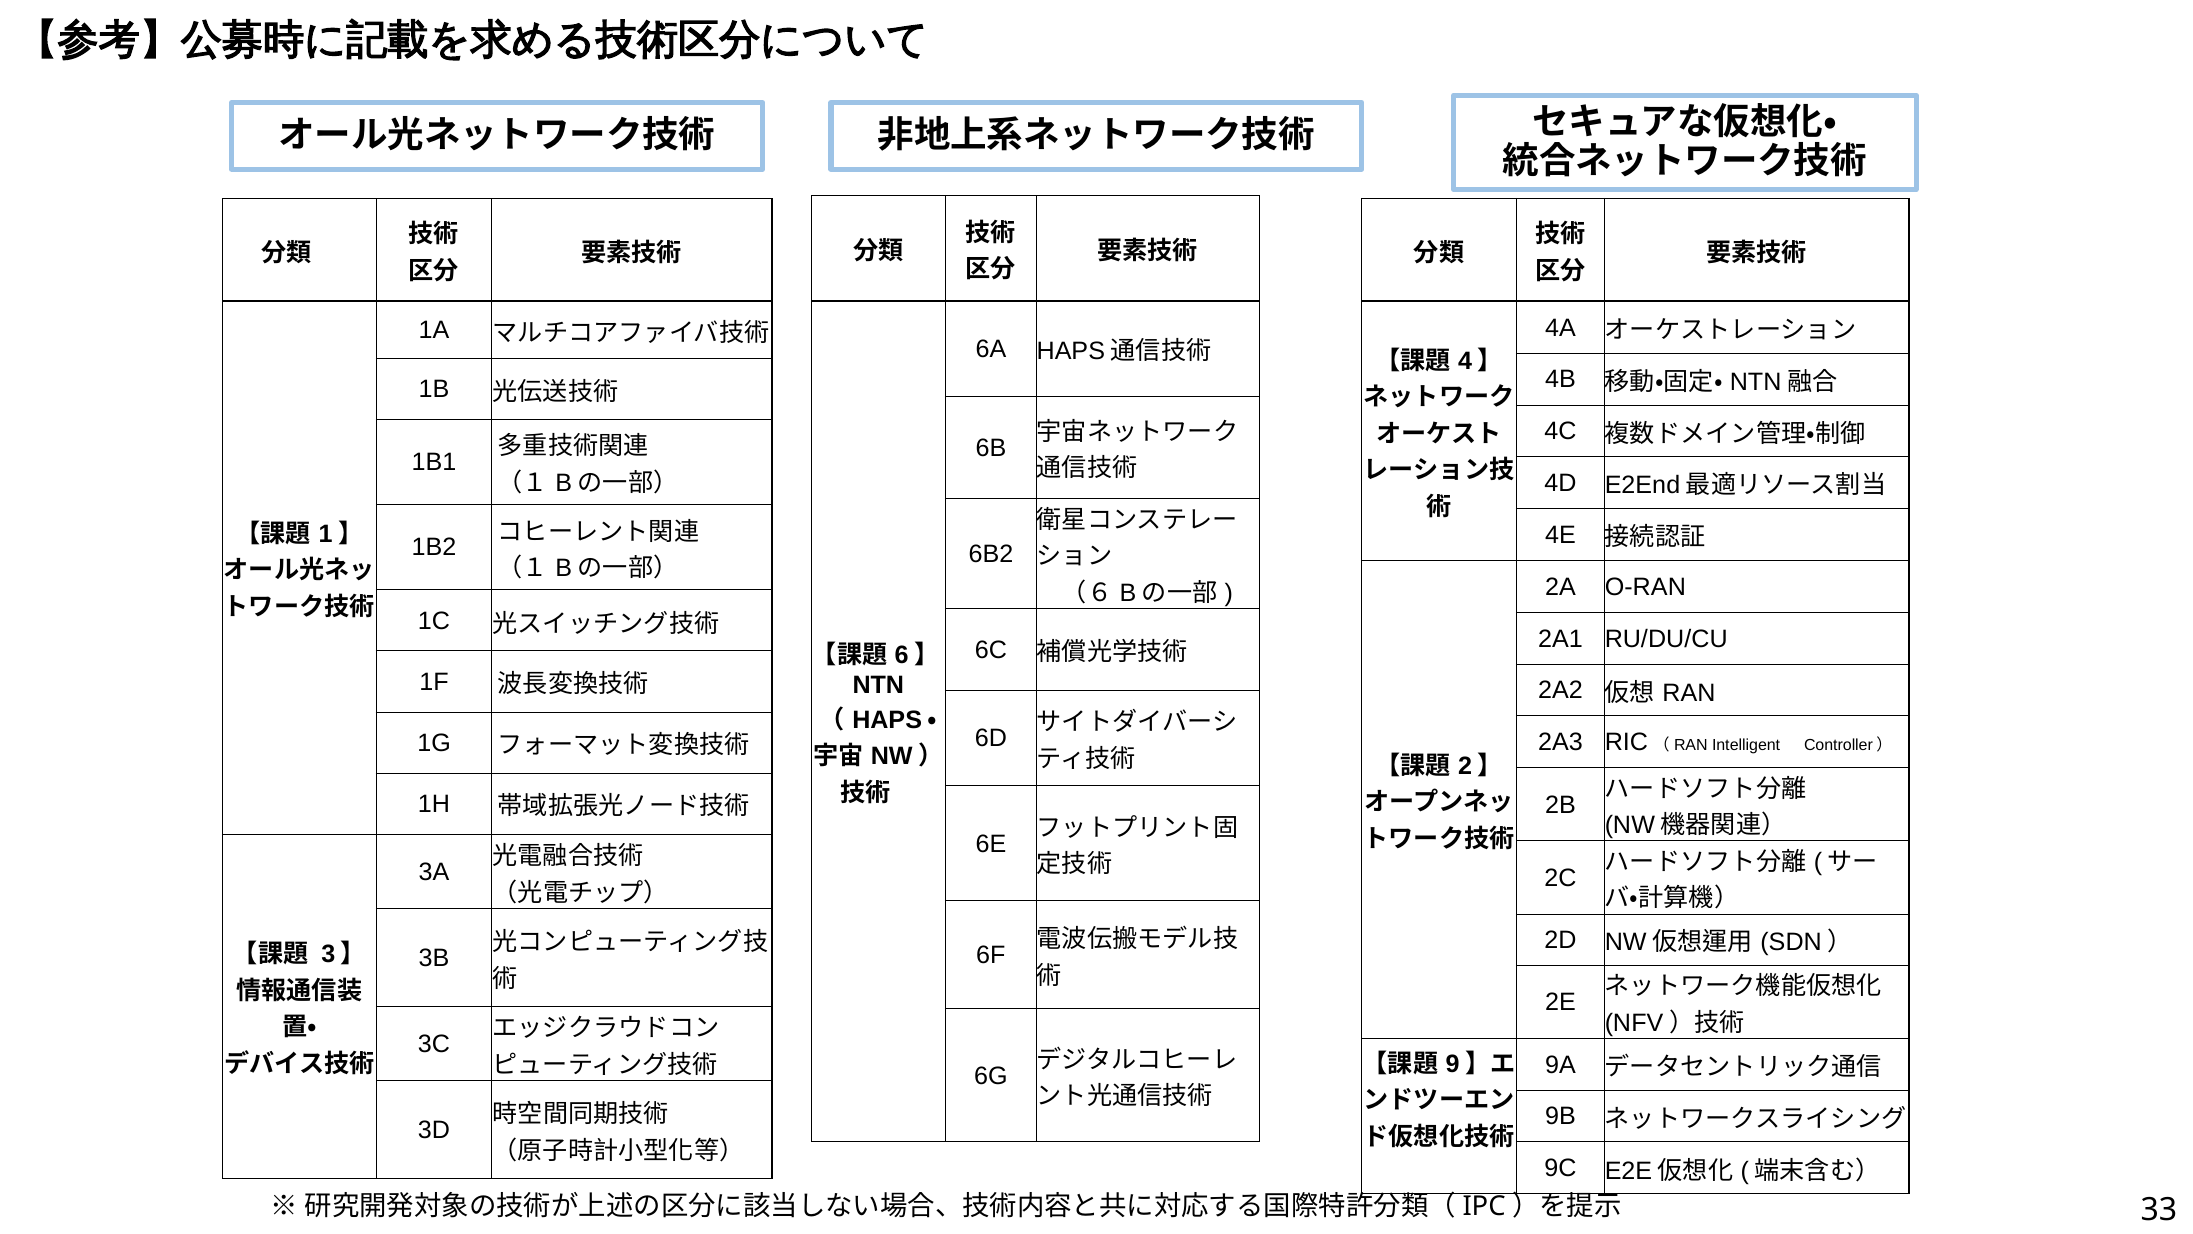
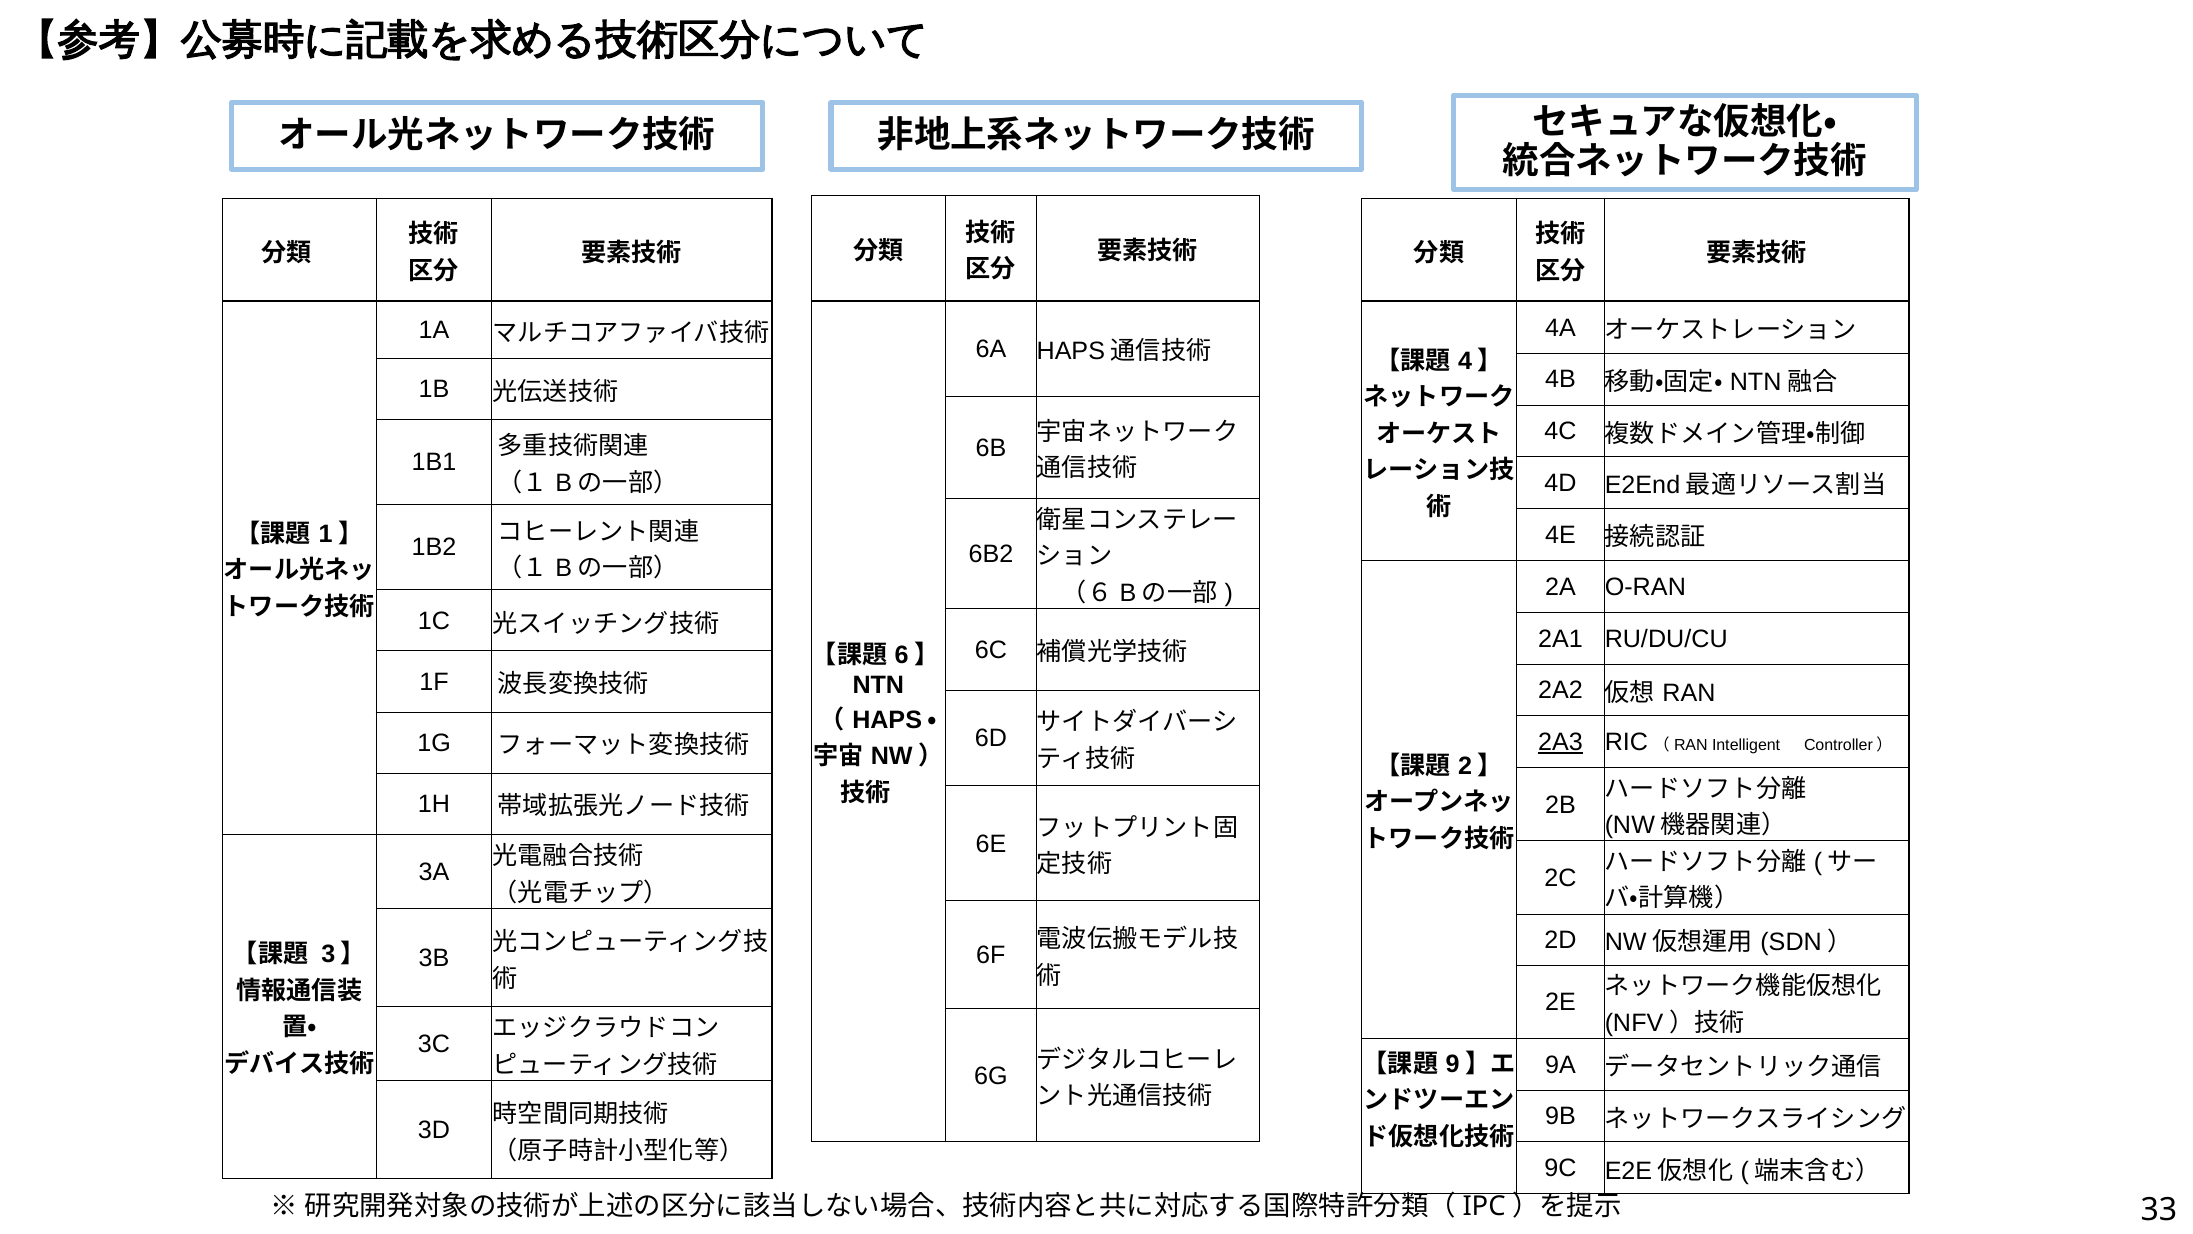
2A3 underline: none -> present
